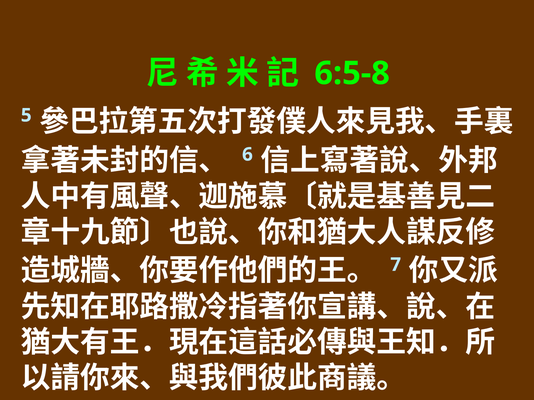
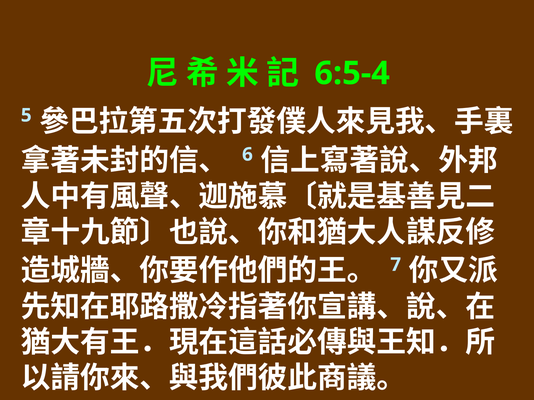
6:5-8: 6:5-8 -> 6:5-4
